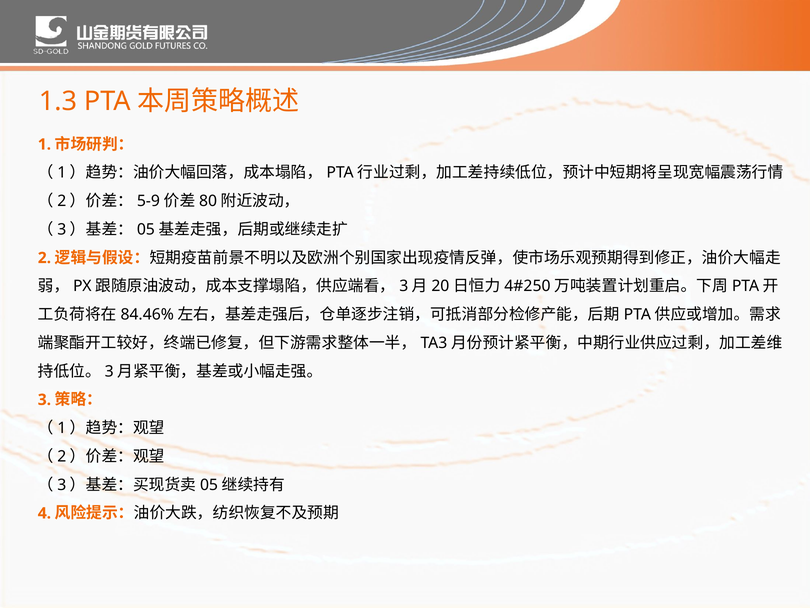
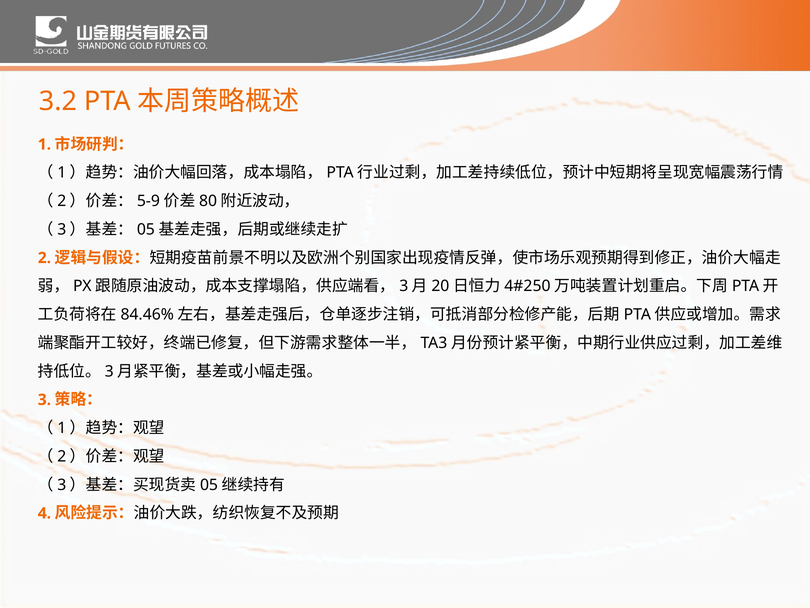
1.3: 1.3 -> 3.2
